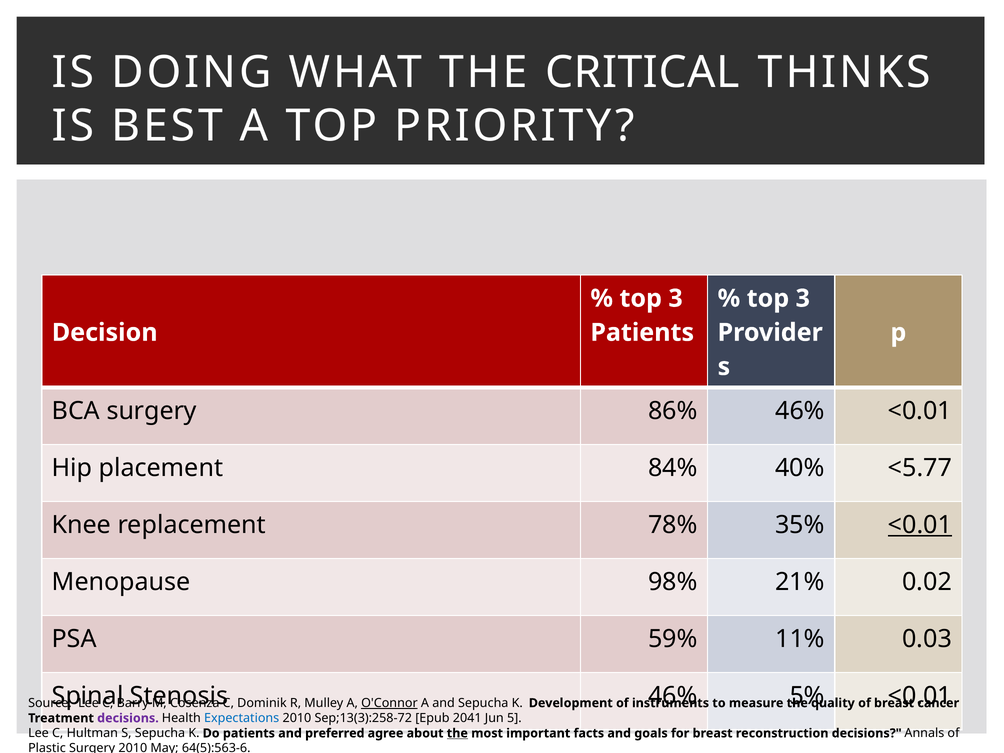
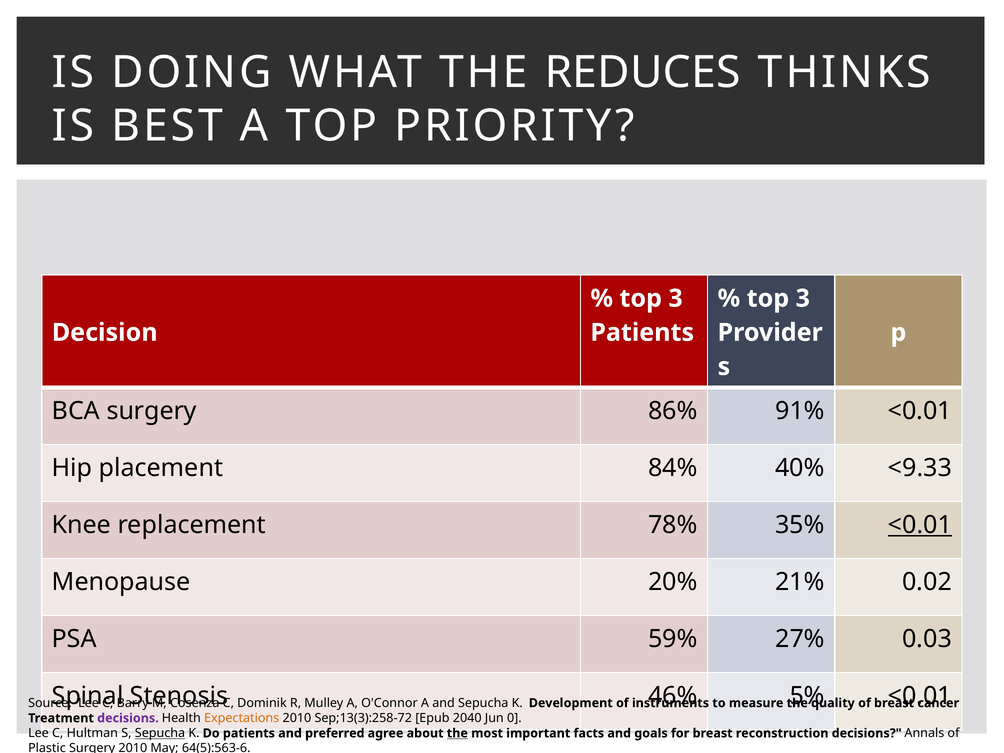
CRITICAL: CRITICAL -> REDUCES
86% 46%: 46% -> 91%
<5.77: <5.77 -> <9.33
98%: 98% -> 20%
11%: 11% -> 27%
O'Connor underline: present -> none
Expectations colour: blue -> orange
2041: 2041 -> 2040
5: 5 -> 0
Sepucha at (160, 733) underline: none -> present
